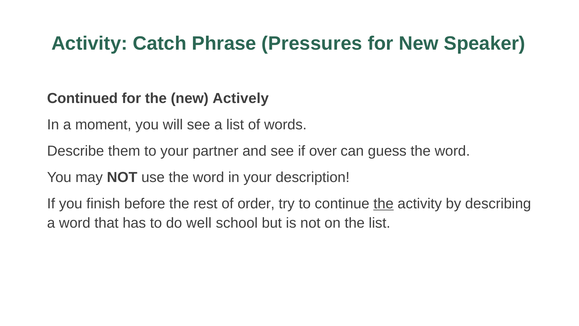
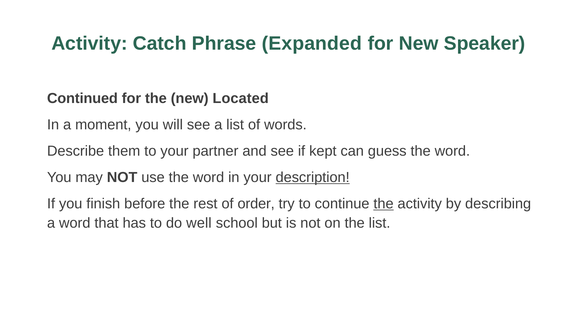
Pressures: Pressures -> Expanded
Actively: Actively -> Located
over: over -> kept
description underline: none -> present
